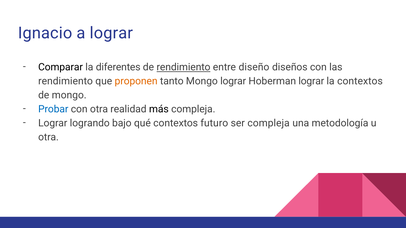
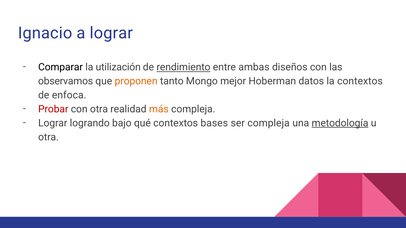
diferentes: diferentes -> utilización
diseño: diseño -> ambas
rendimiento at (66, 81): rendimiento -> observamos
Mongo lograr: lograr -> mejor
Hoberman lograr: lograr -> datos
de mongo: mongo -> enfoca
Probar colour: blue -> red
más colour: black -> orange
futuro: futuro -> bases
metodología underline: none -> present
